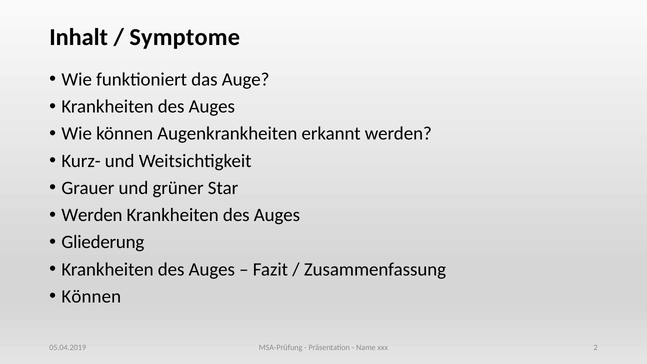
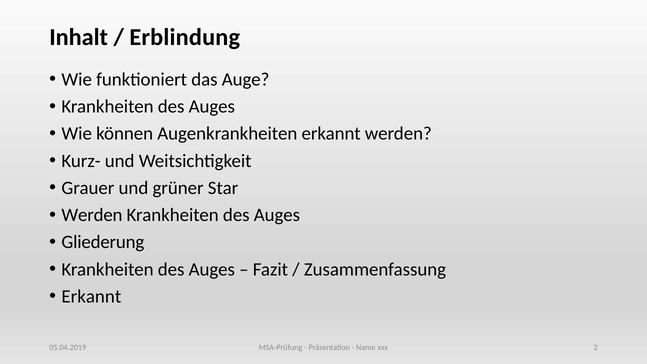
Symptome: Symptome -> Erblindung
Können at (91, 296): Können -> Erkannt
